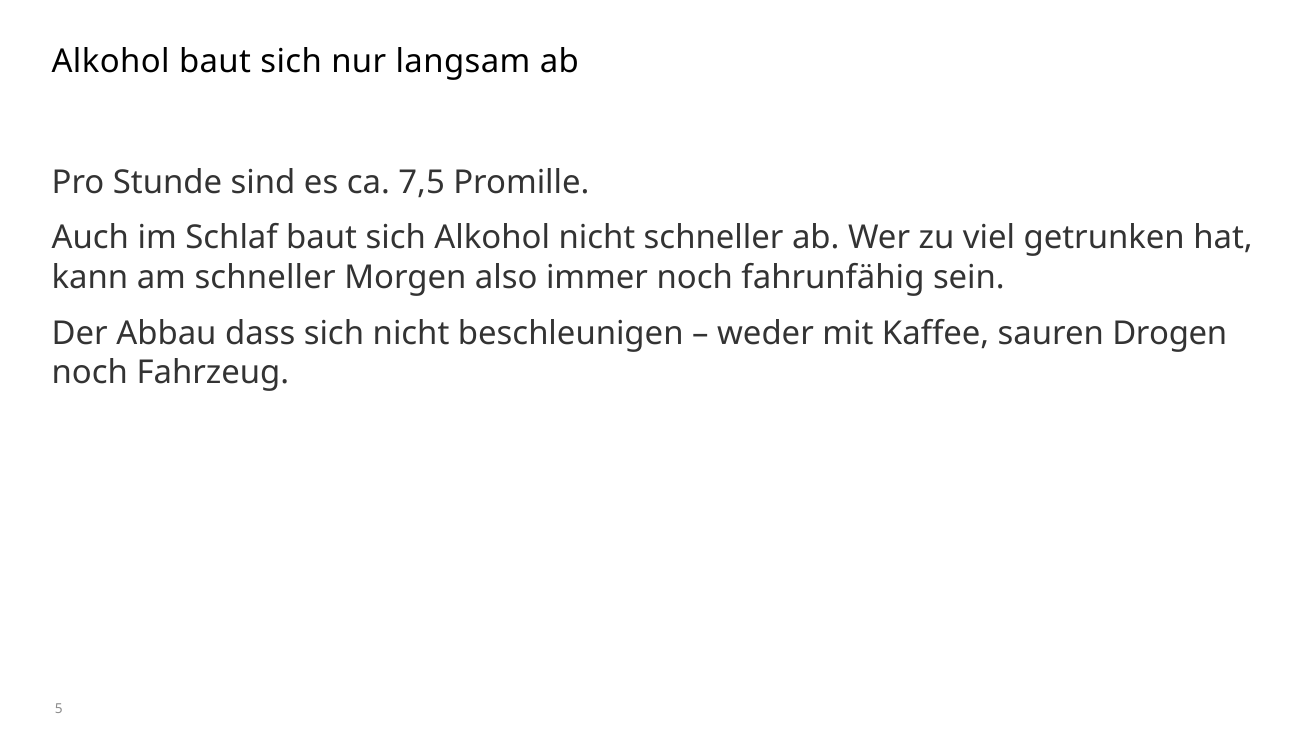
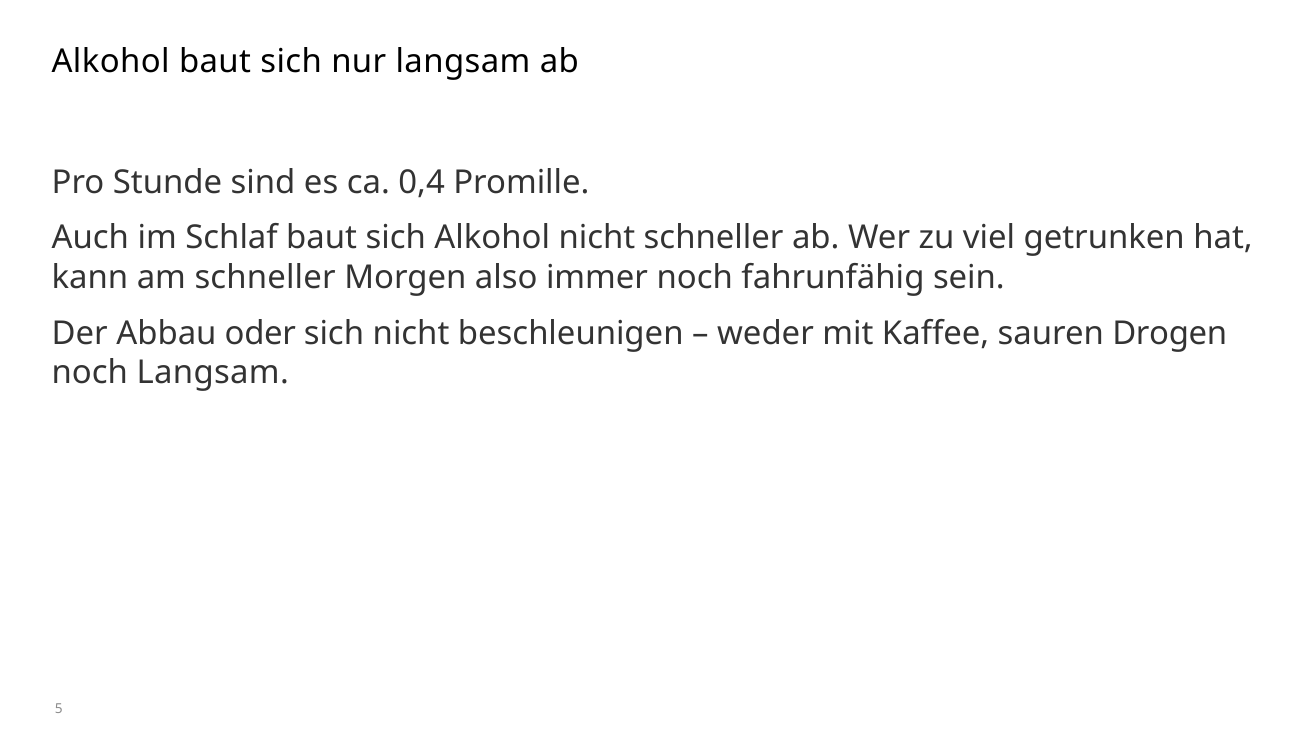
7,5: 7,5 -> 0,4
dass: dass -> oder
noch Fahrzeug: Fahrzeug -> Langsam
